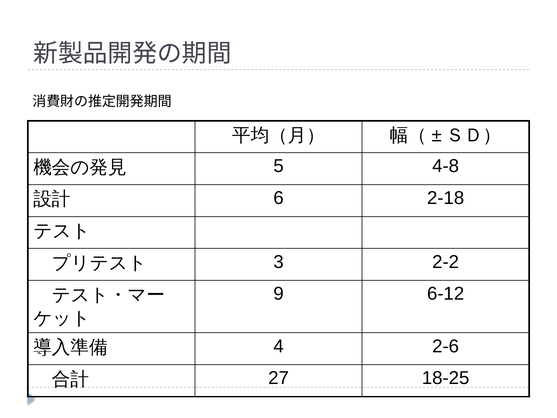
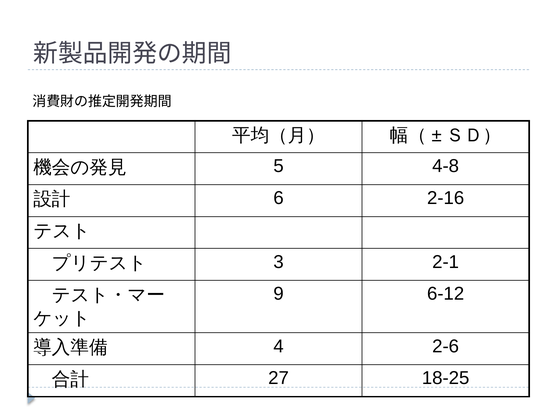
2-18: 2-18 -> 2-16
2-2: 2-2 -> 2-1
